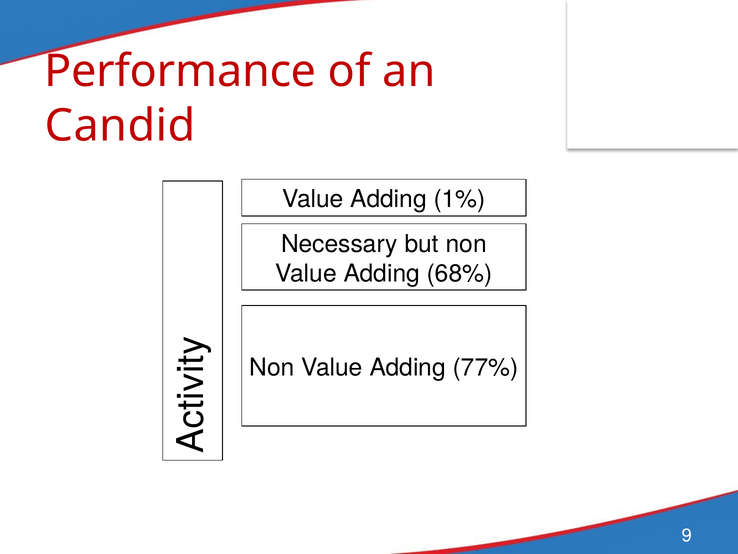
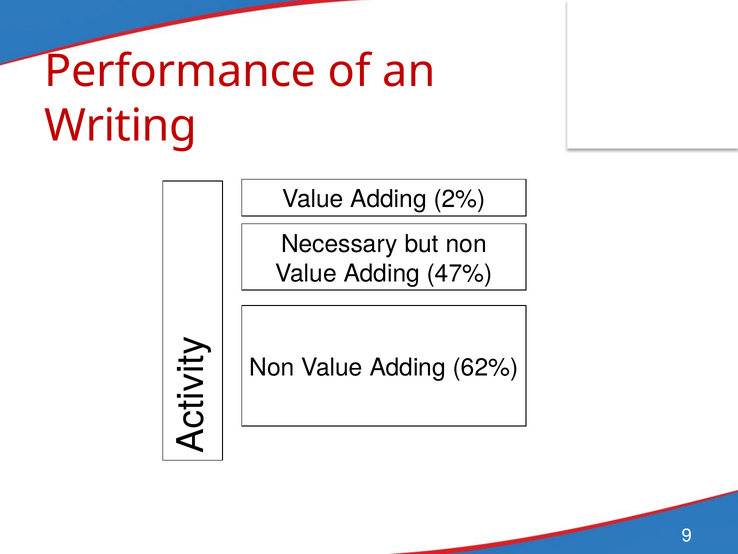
Candid: Candid -> Writing
1%: 1% -> 2%
68%: 68% -> 47%
77%: 77% -> 62%
